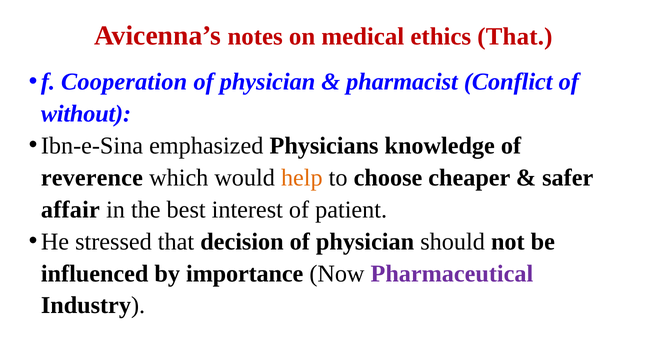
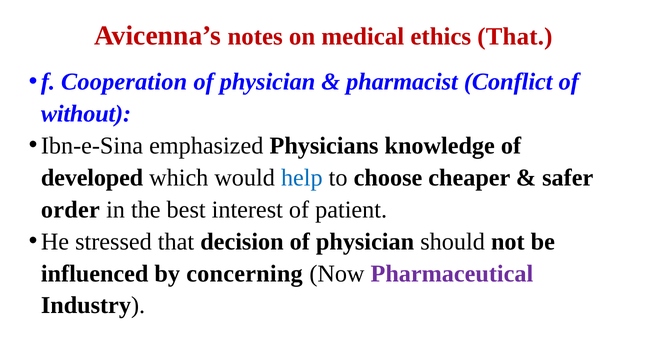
reverence: reverence -> developed
help colour: orange -> blue
affair: affair -> order
importance: importance -> concerning
